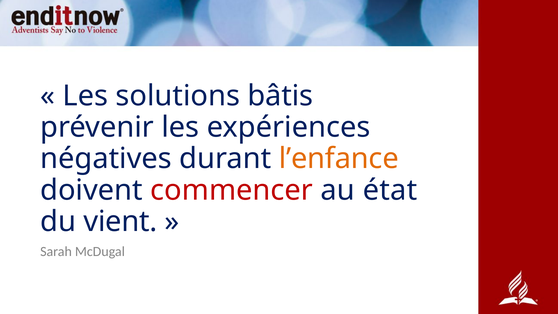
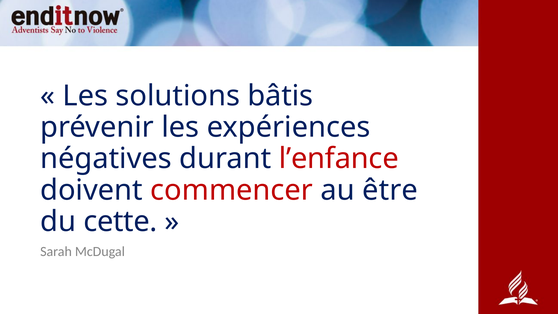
l’enfance colour: orange -> red
état: état -> être
vient: vient -> cette
